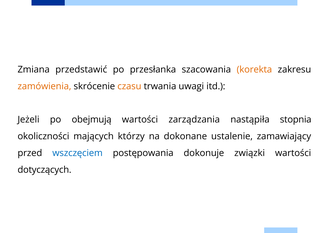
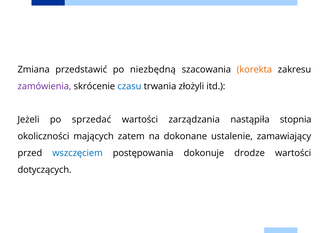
przesłanka: przesłanka -> niezbędną
zamówienia colour: orange -> purple
czasu colour: orange -> blue
uwagi: uwagi -> złożyli
obejmują: obejmują -> sprzedać
którzy: którzy -> zatem
związki: związki -> drodze
